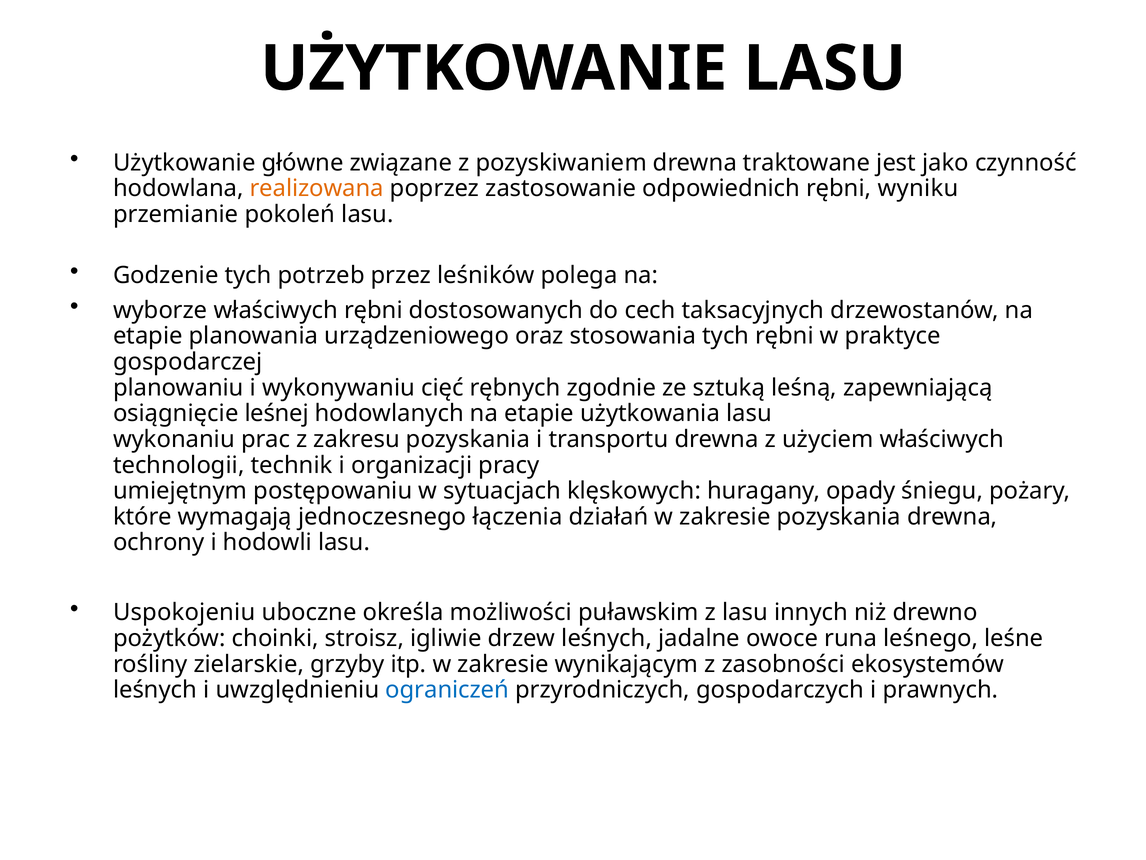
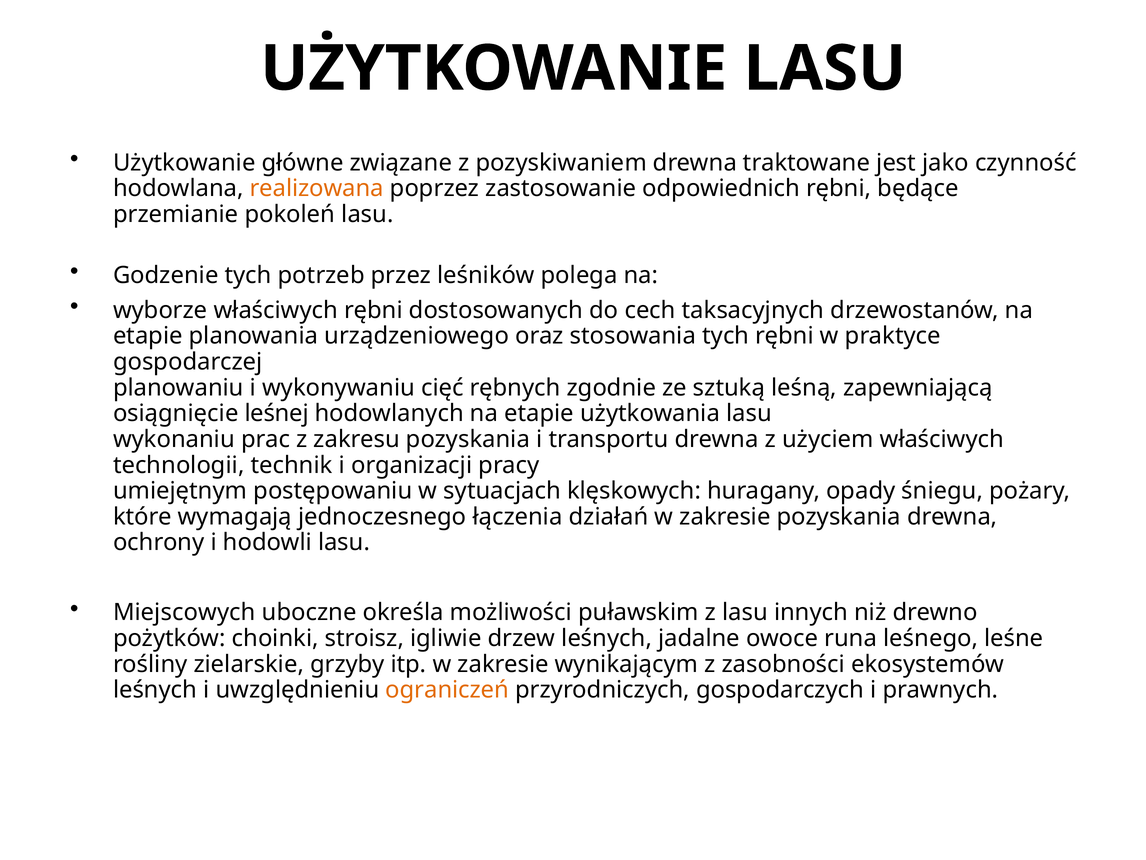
wyniku: wyniku -> będące
Uspokojeniu: Uspokojeniu -> Miejscowych
ograniczeń colour: blue -> orange
